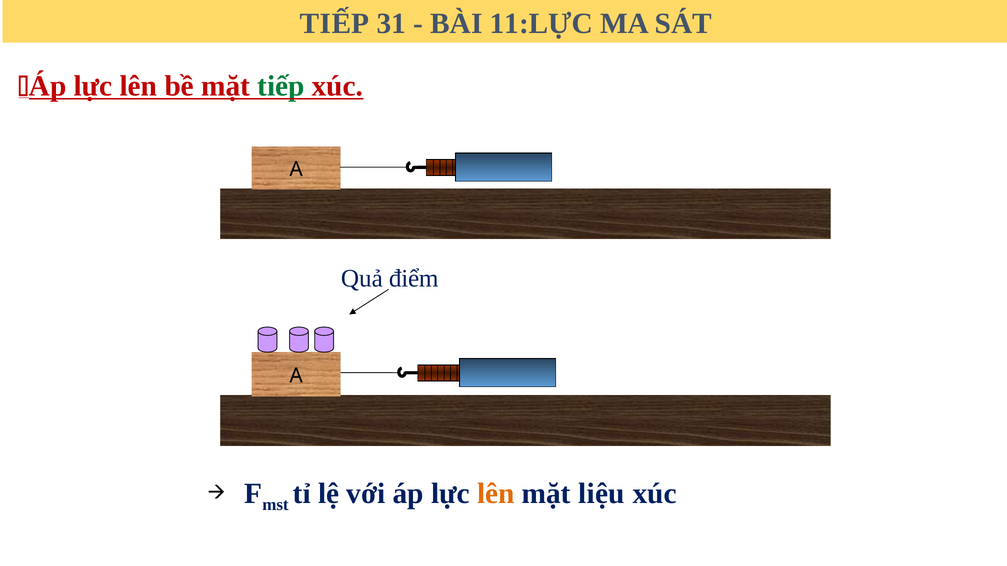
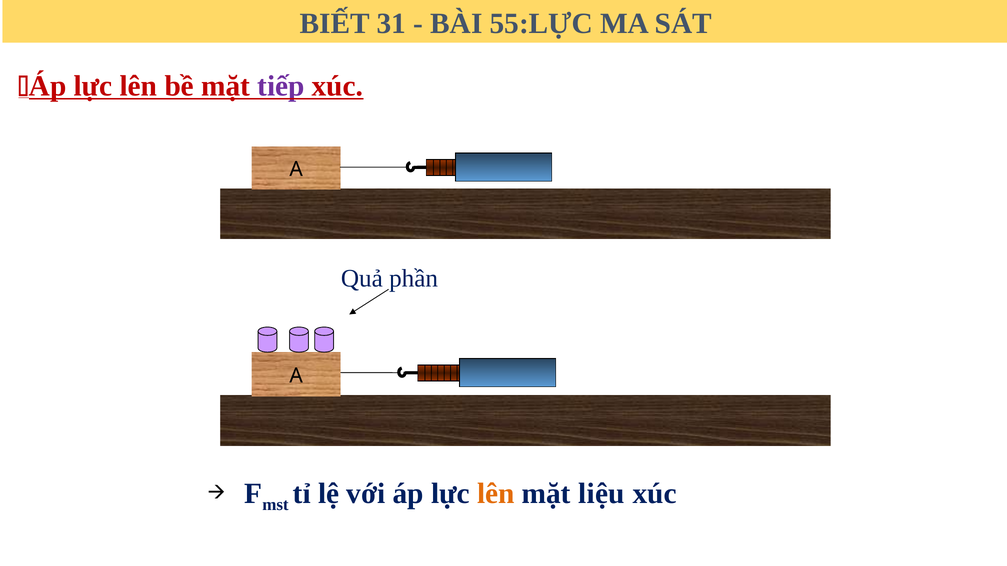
TIẾP at (335, 23): TIẾP -> BIẾT
11:LỰC: 11:LỰC -> 55:LỰC
tiếp at (281, 86) colour: green -> purple
điểm: điểm -> phần
